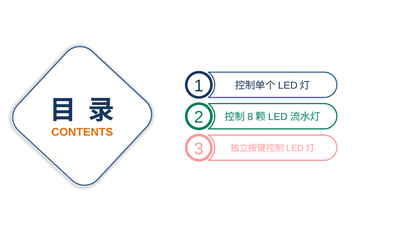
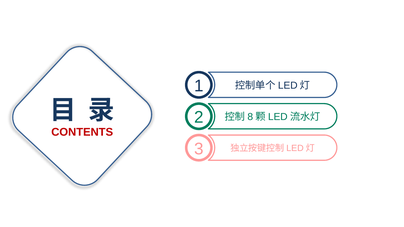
CONTENTS colour: orange -> red
